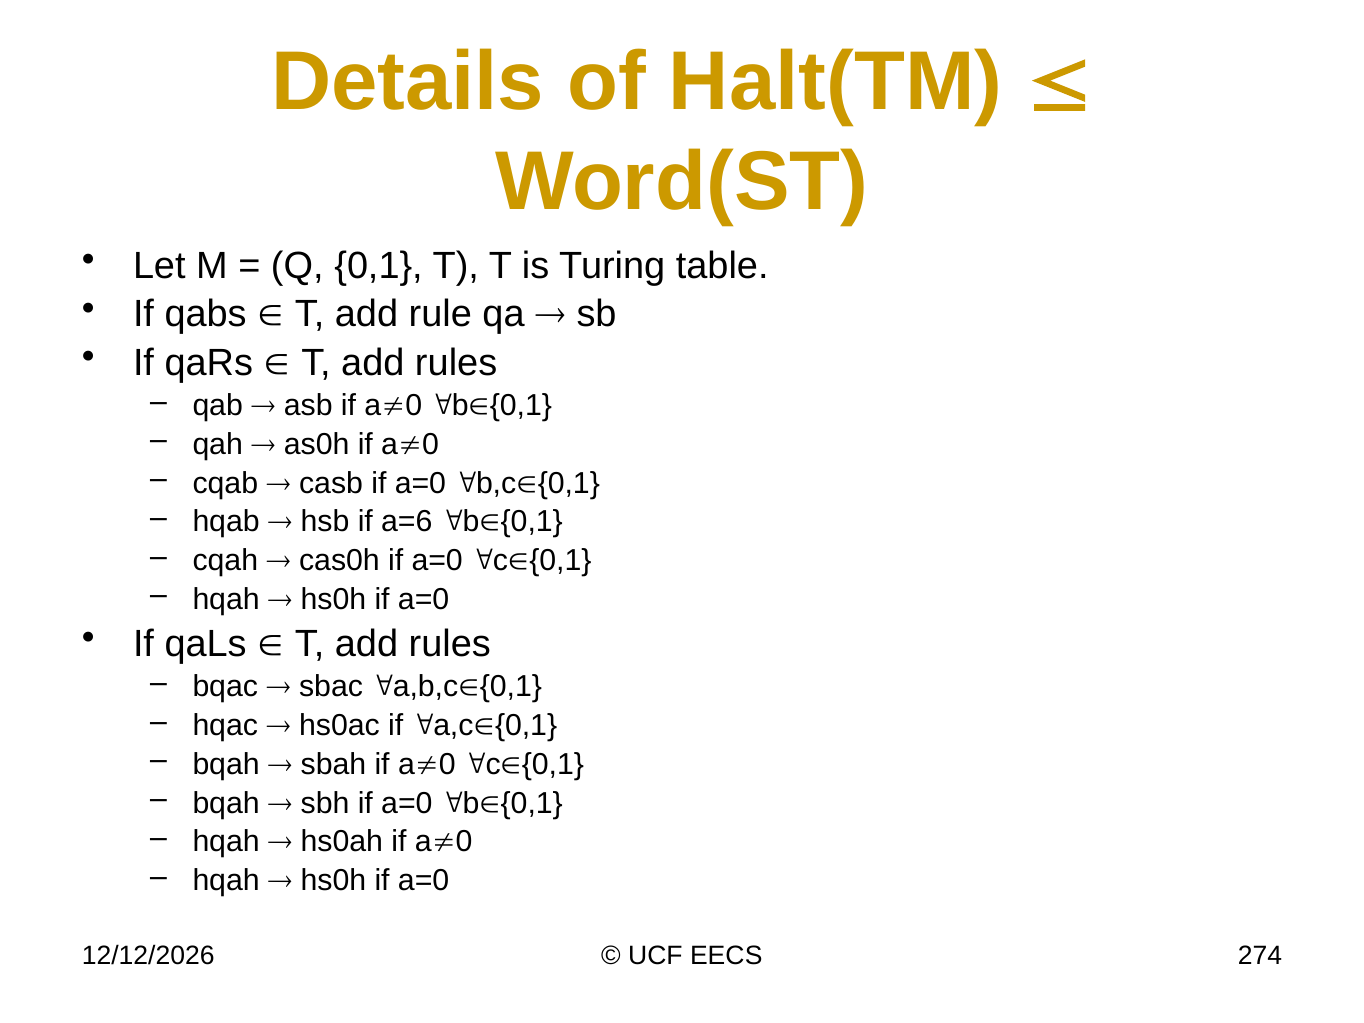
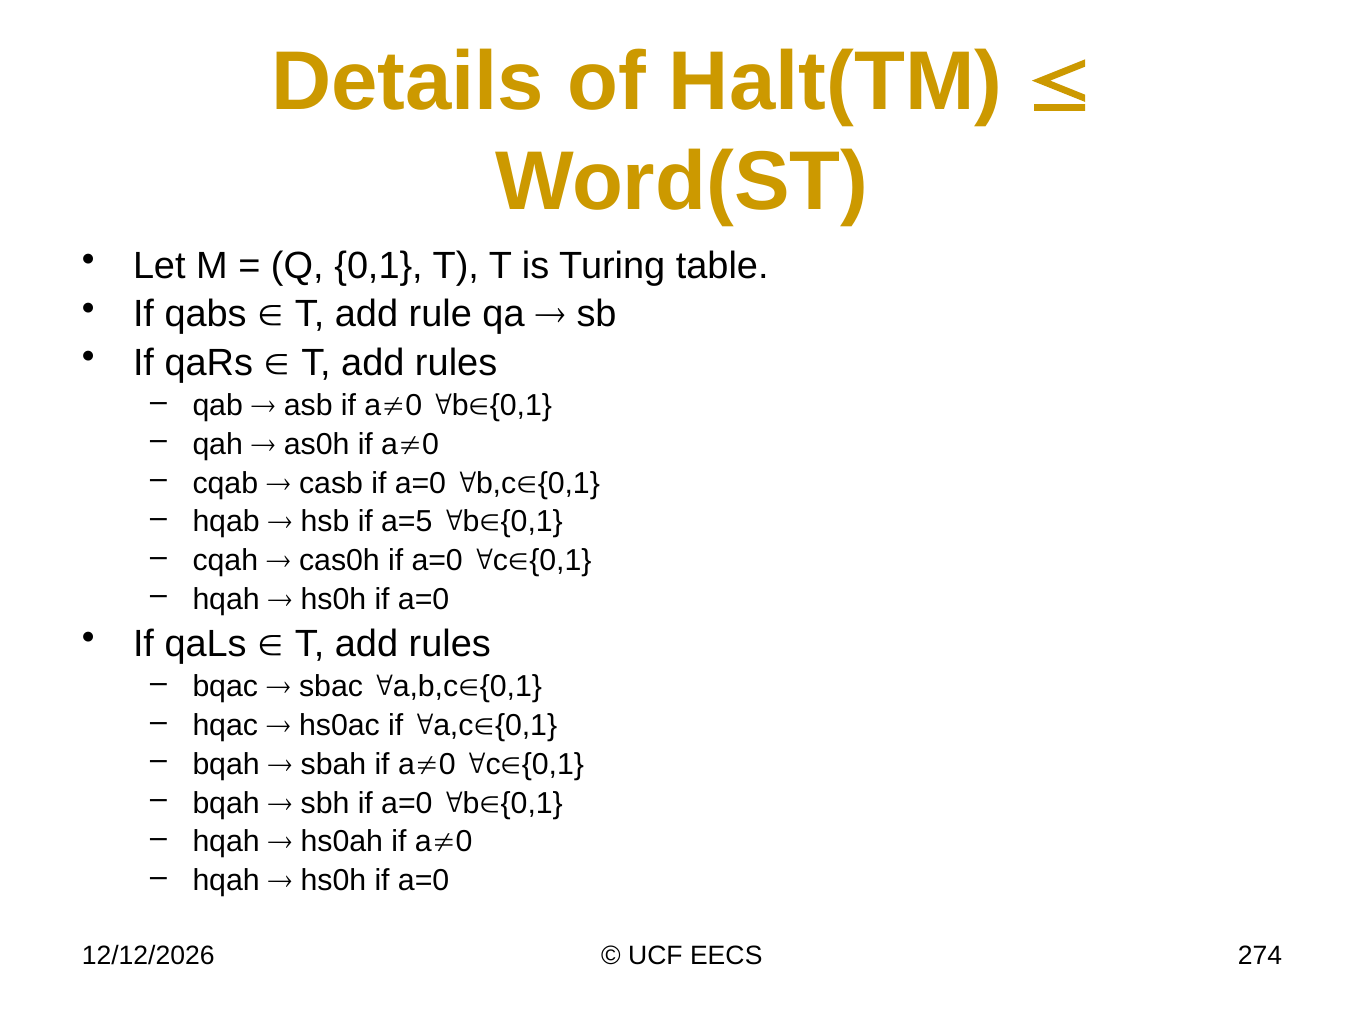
a=6: a=6 -> a=5
